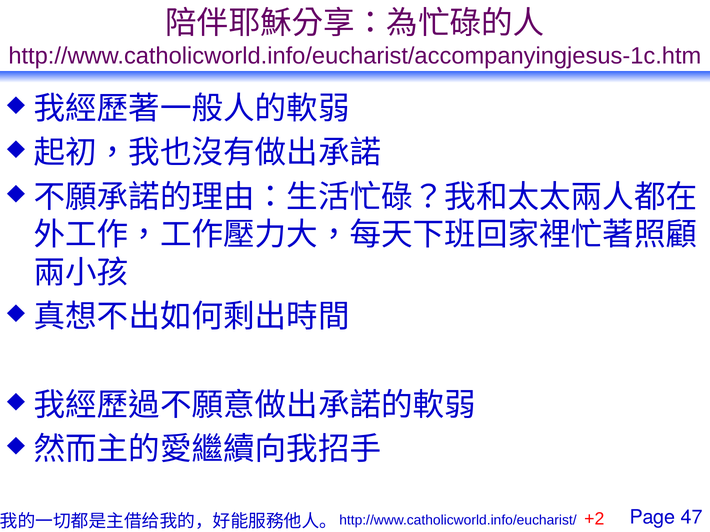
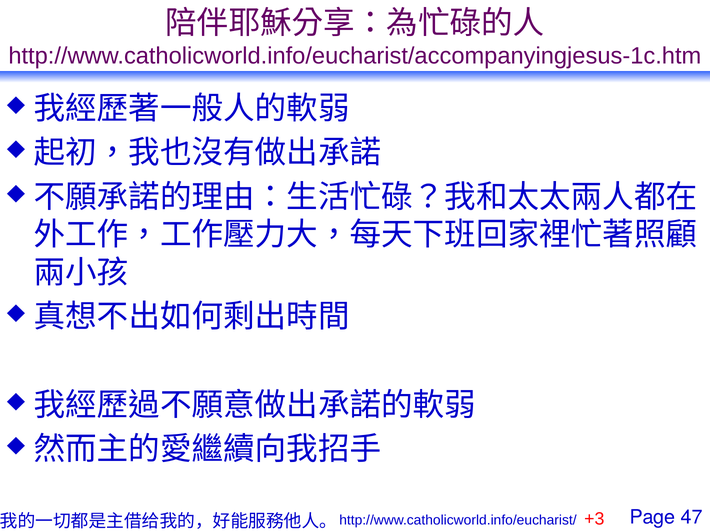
+2: +2 -> +3
